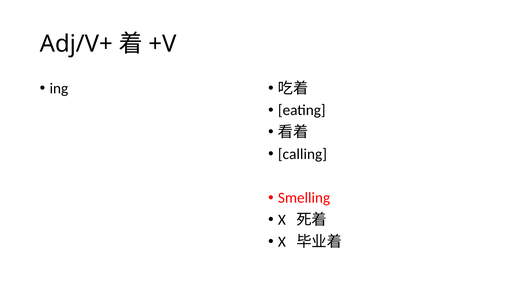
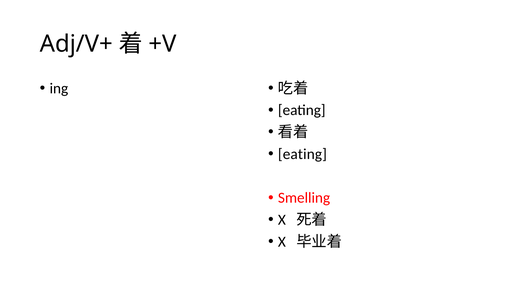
calling at (302, 154): calling -> eating
